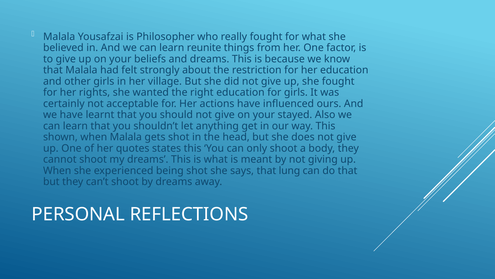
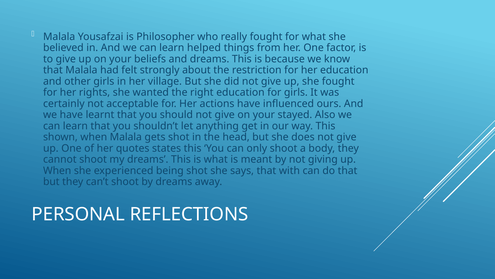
reunite: reunite -> helped
lung: lung -> with
